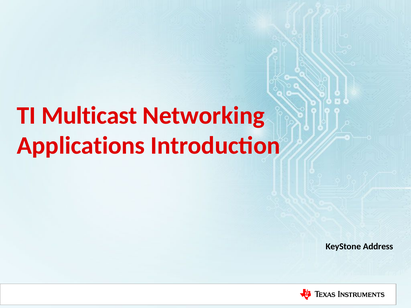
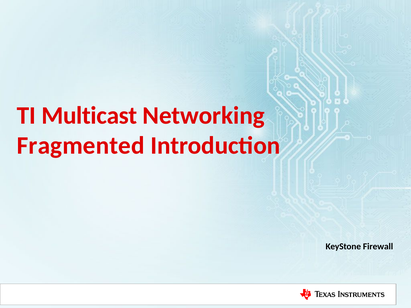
Applications: Applications -> Fragmented
Address: Address -> Firewall
